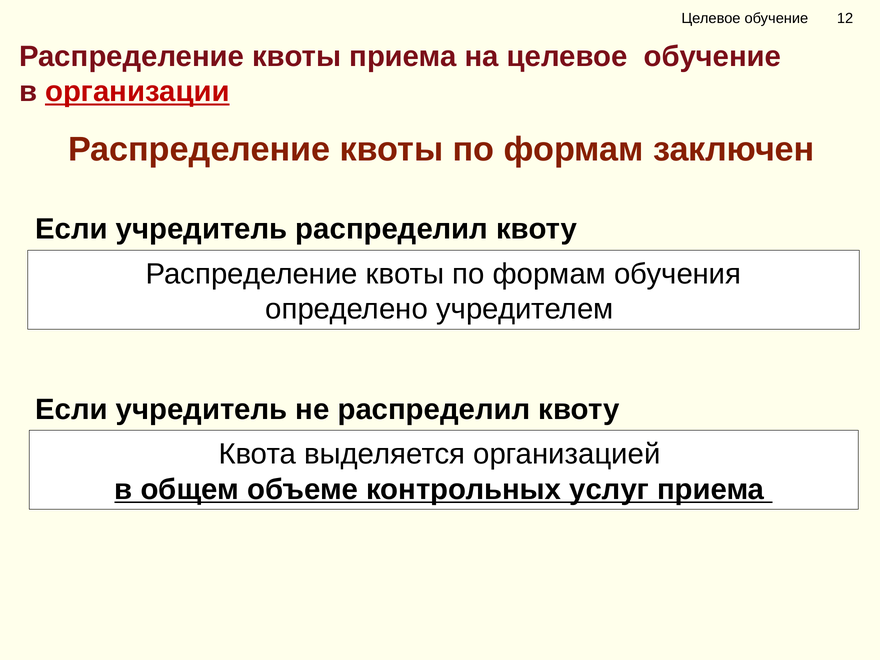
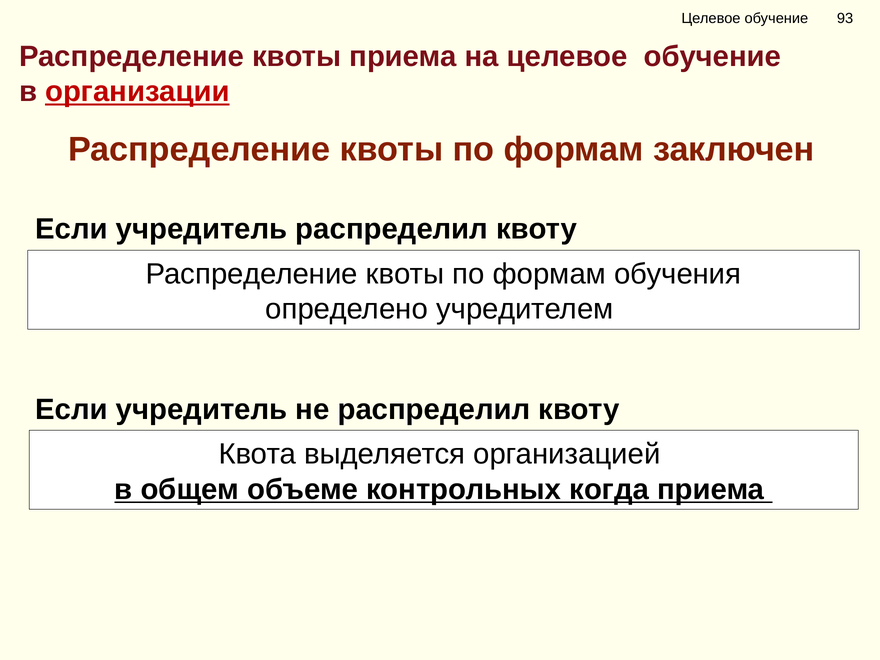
12: 12 -> 93
услуг: услуг -> когда
